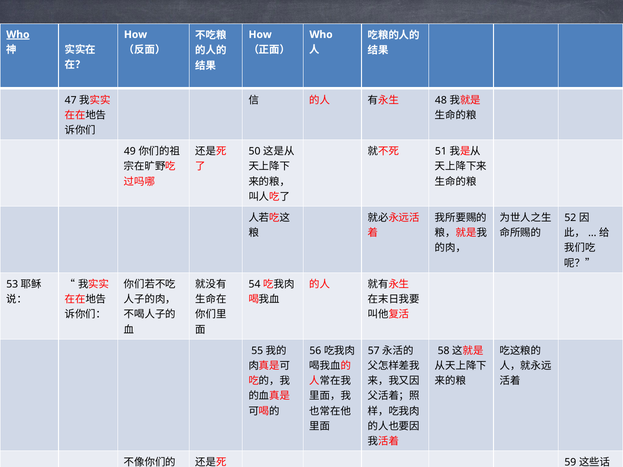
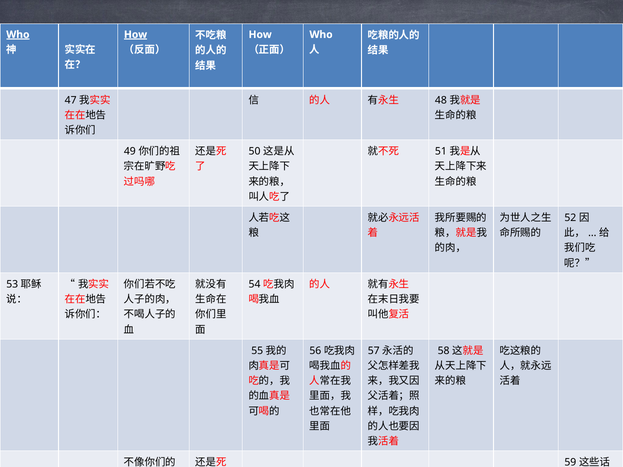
How at (136, 35) underline: none -> present
